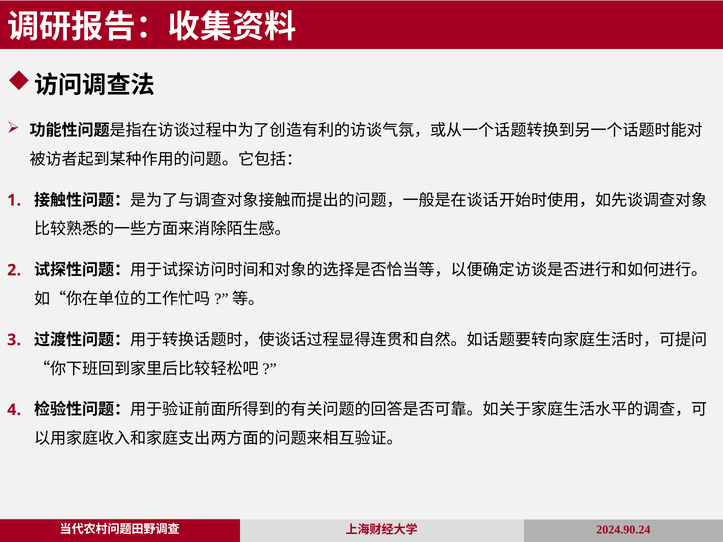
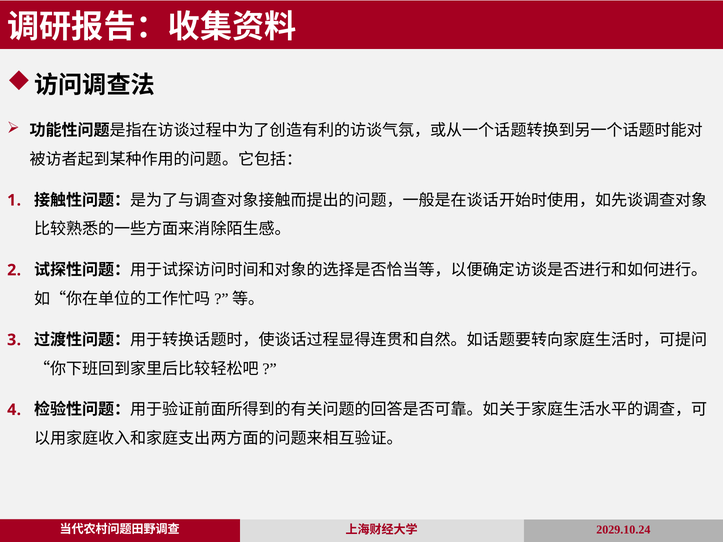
2024.90.24: 2024.90.24 -> 2029.10.24
